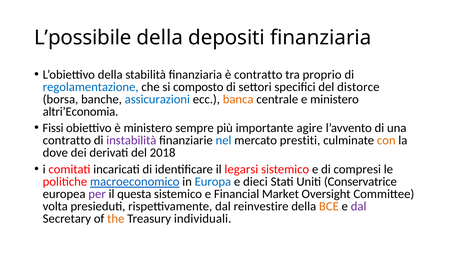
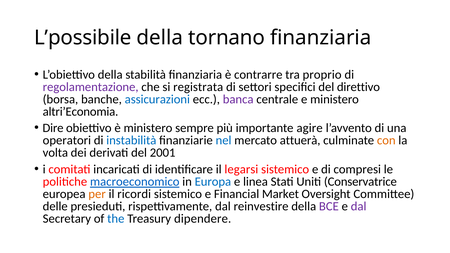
depositi: depositi -> tornano
è contratto: contratto -> contrarre
regolamentazione colour: blue -> purple
composto: composto -> registrata
distorce: distorce -> direttivo
banca colour: orange -> purple
Fissi: Fissi -> Dire
contratto at (67, 141): contratto -> operatori
instabilità colour: purple -> blue
prestiti: prestiti -> attuerà
dove: dove -> volta
2018: 2018 -> 2001
dieci: dieci -> linea
per colour: purple -> orange
questa: questa -> ricordi
volta: volta -> delle
BCE colour: orange -> purple
the colour: orange -> blue
individuali: individuali -> dipendere
